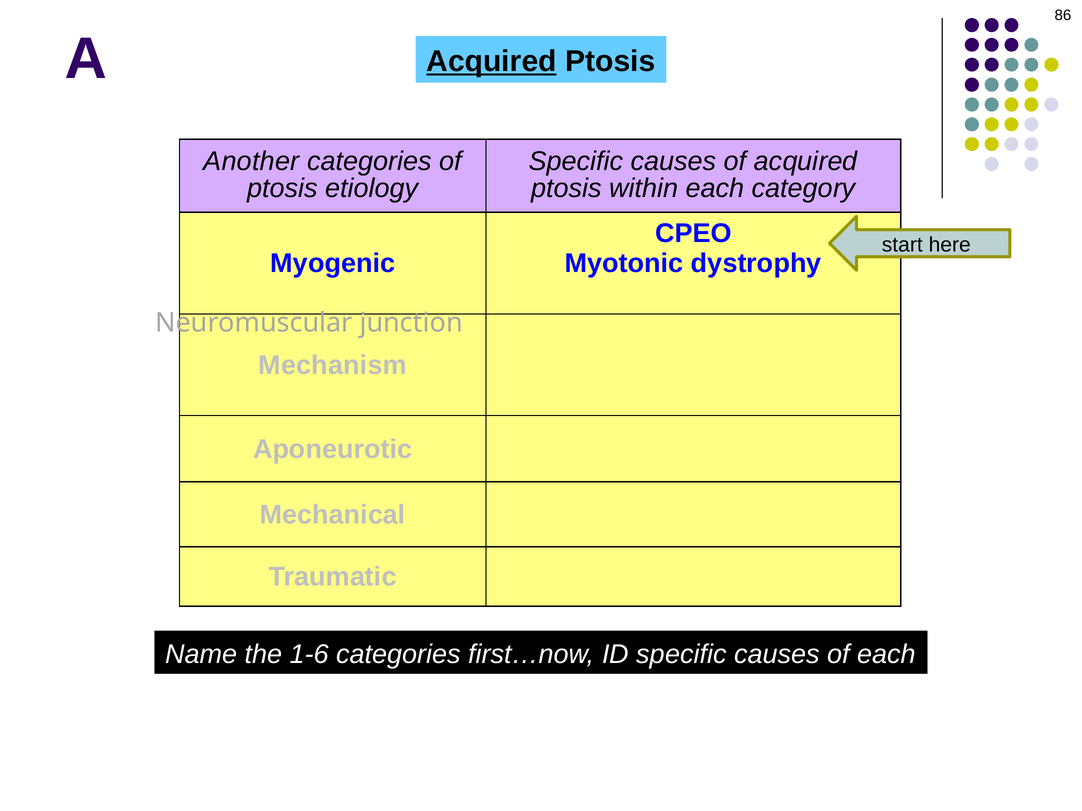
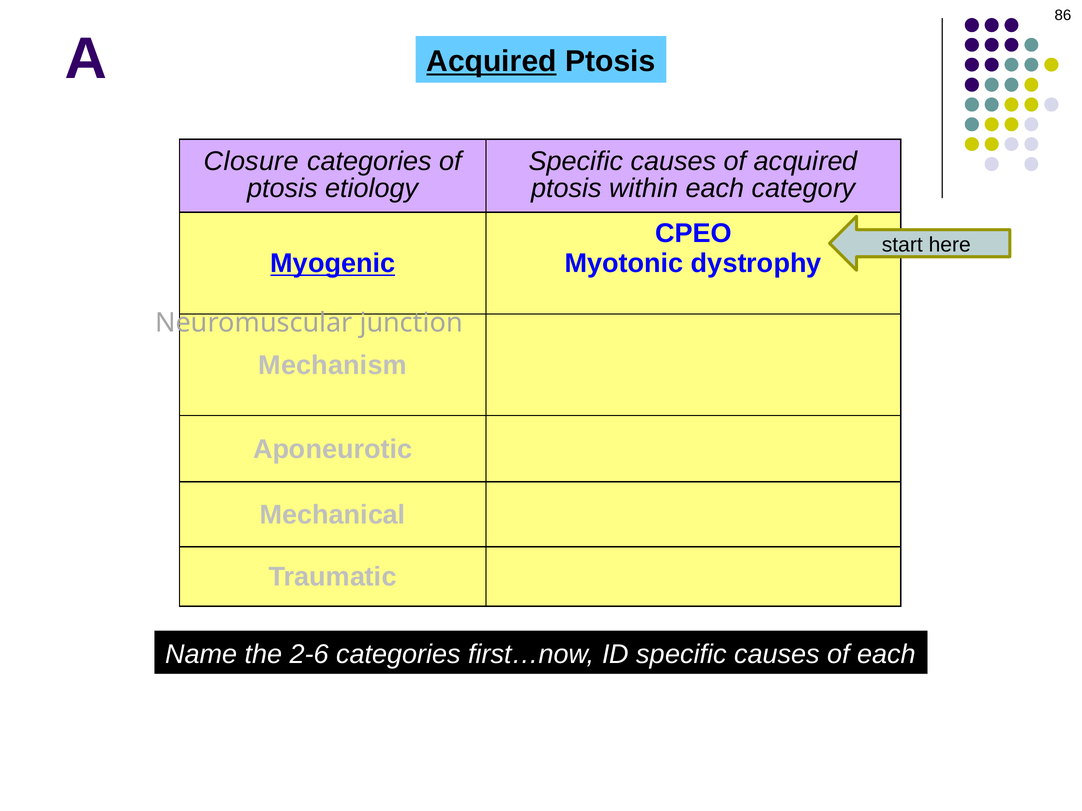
Another: Another -> Closure
Myogenic underline: none -> present
1-6: 1-6 -> 2-6
